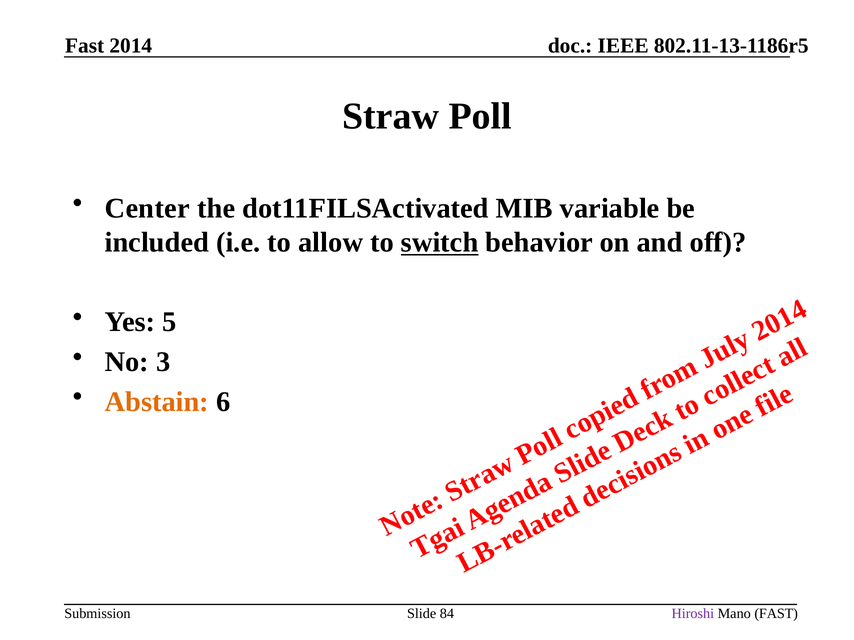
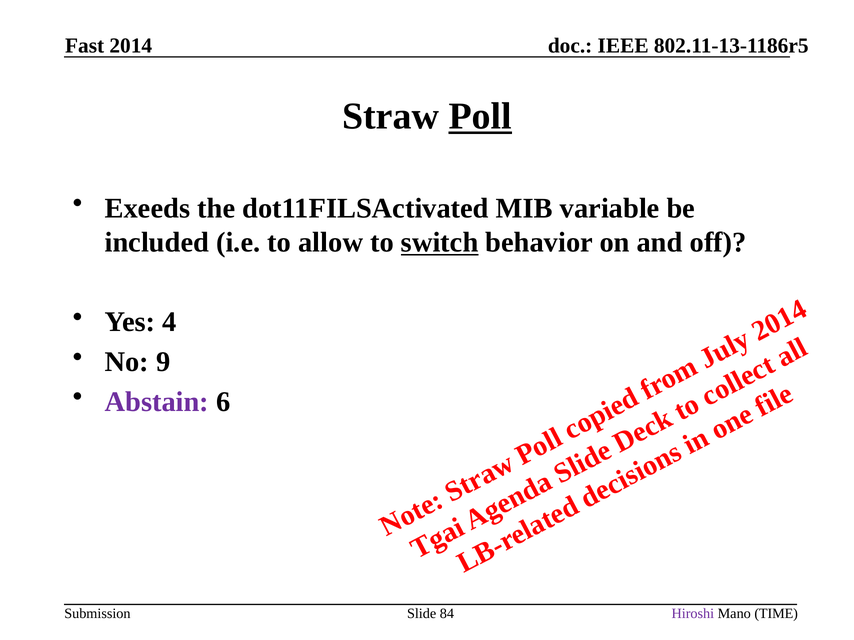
Poll underline: none -> present
Center: Center -> Exeeds
Yes 5: 5 -> 4
3: 3 -> 9
Abstain colour: orange -> purple
Mano FAST: FAST -> TIME
